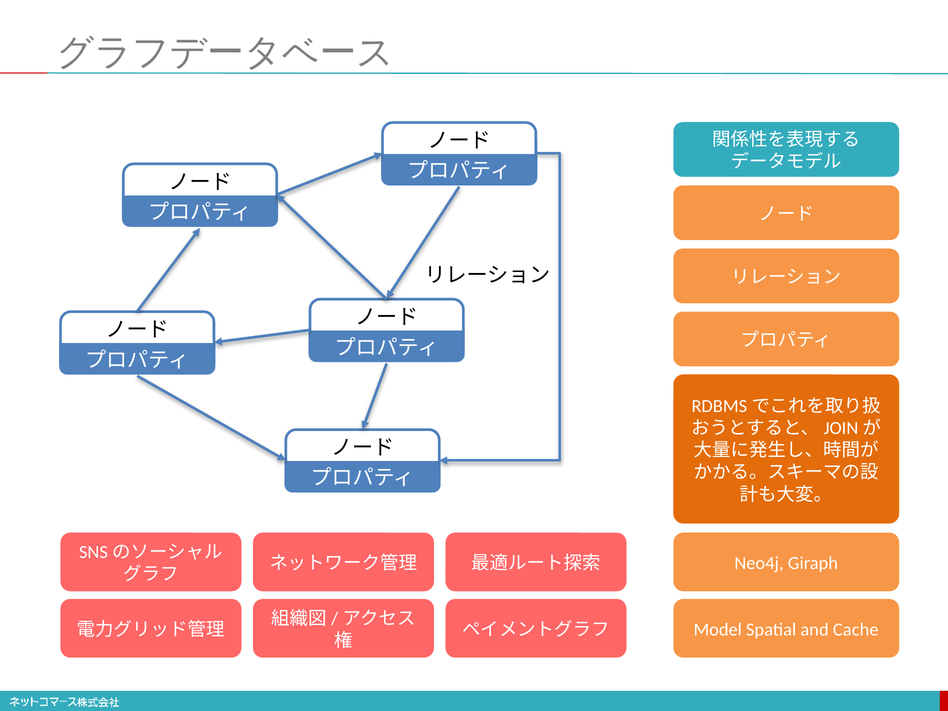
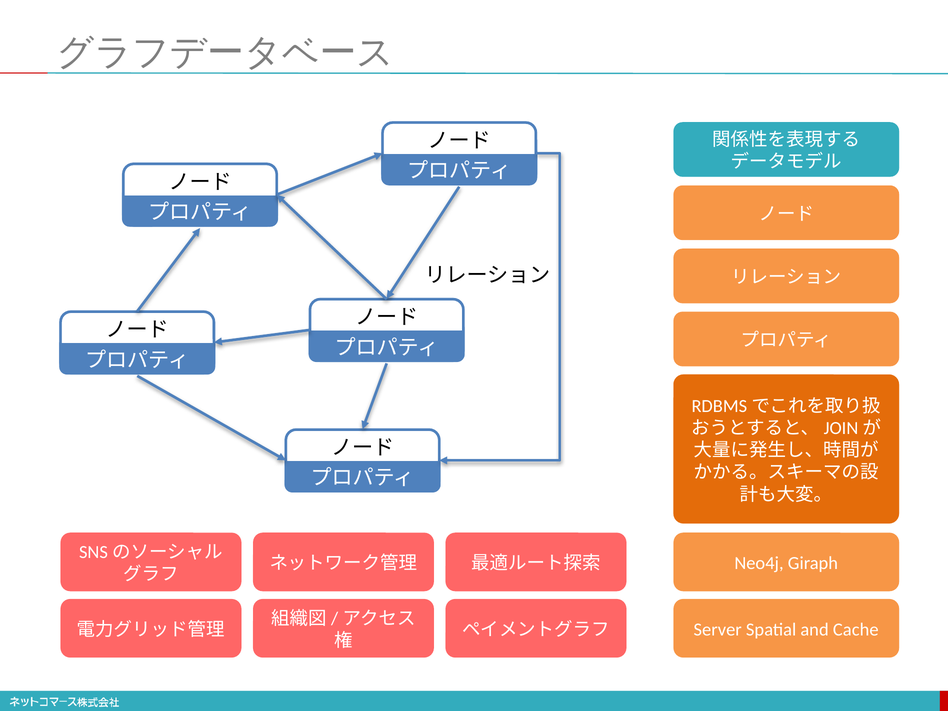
Model: Model -> Server
